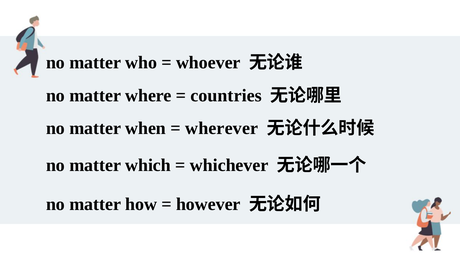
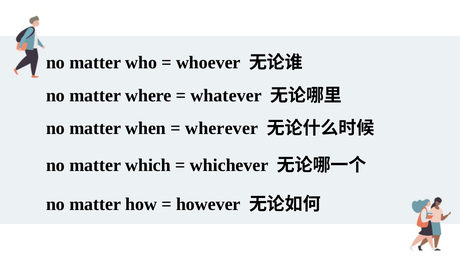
countries: countries -> whatever
